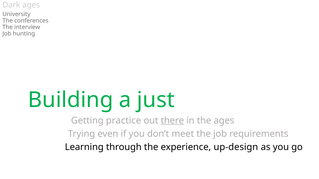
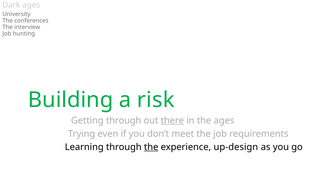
just: just -> risk
Getting practice: practice -> through
the at (151, 147) underline: none -> present
